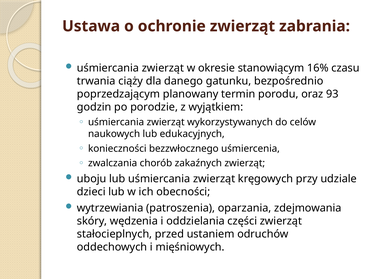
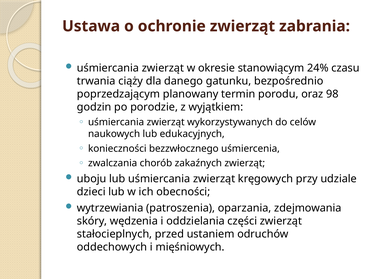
16%: 16% -> 24%
93: 93 -> 98
